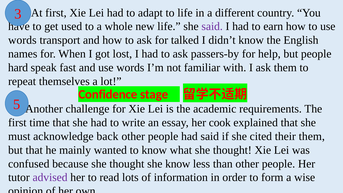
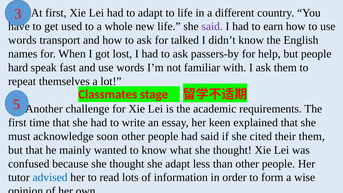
Confidence: Confidence -> Classmates
cook: cook -> keen
back: back -> soon
she know: know -> adapt
advised colour: purple -> blue
